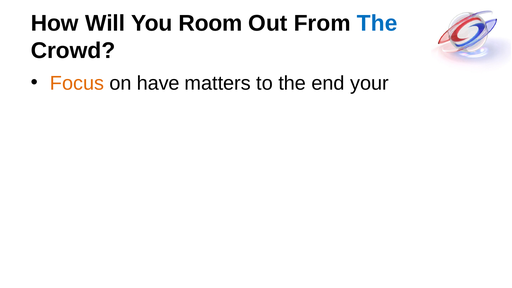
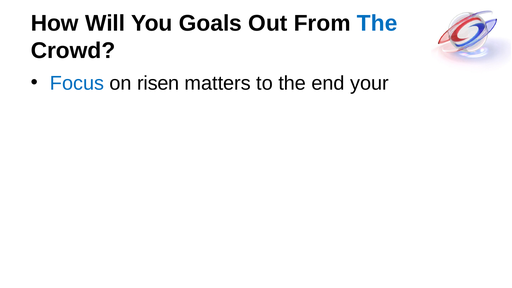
Room: Room -> Goals
Focus colour: orange -> blue
have: have -> risen
